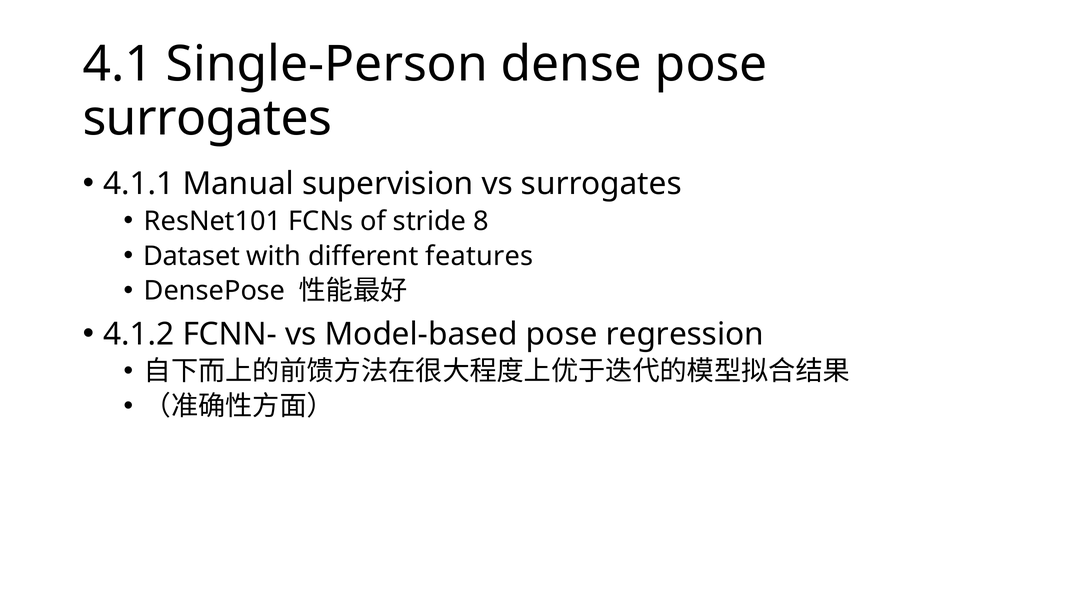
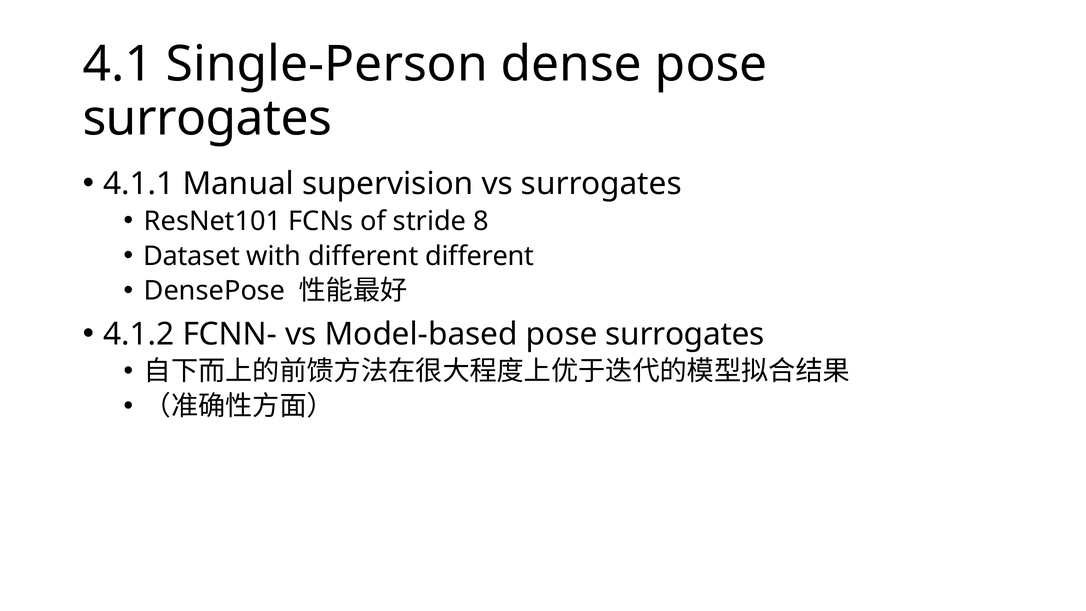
different features: features -> different
Model-based pose regression: regression -> surrogates
